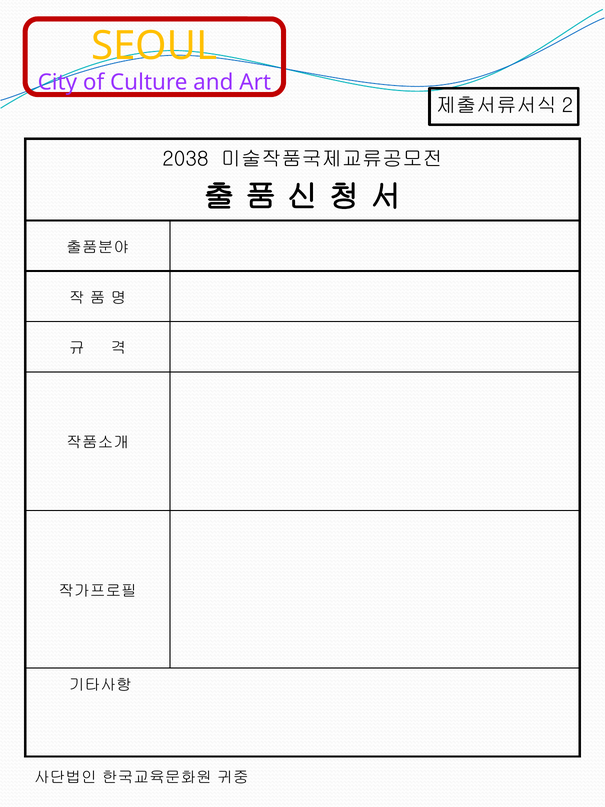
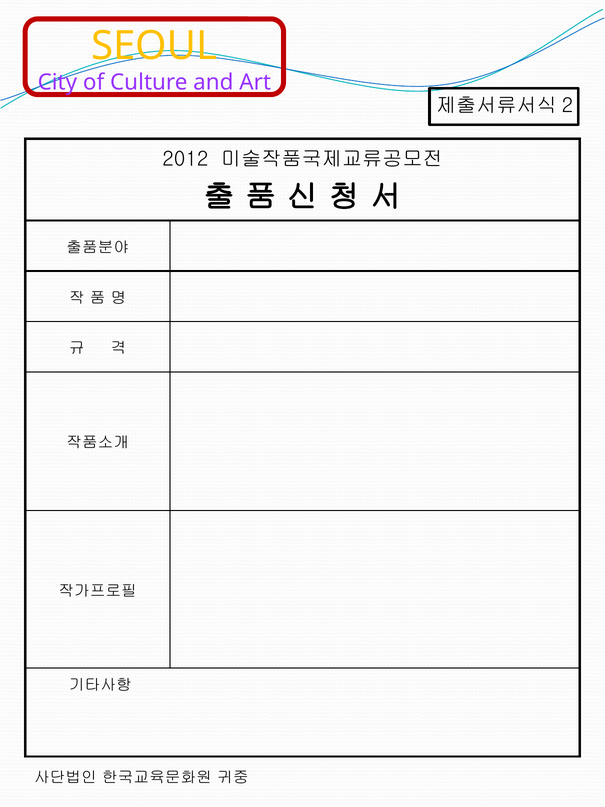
2038: 2038 -> 2012
